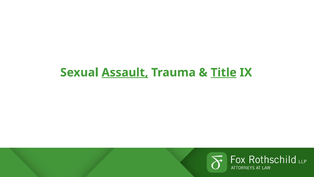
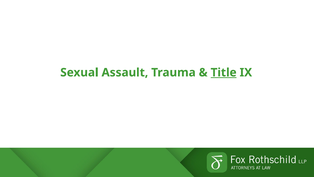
Assault underline: present -> none
